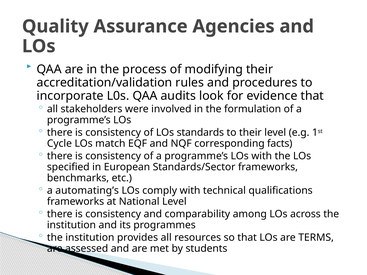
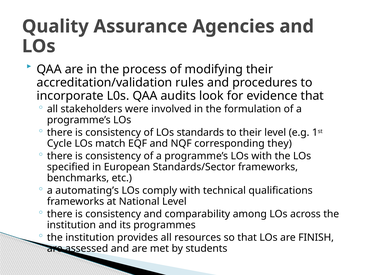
facts: facts -> they
TERMS: TERMS -> FINISH
